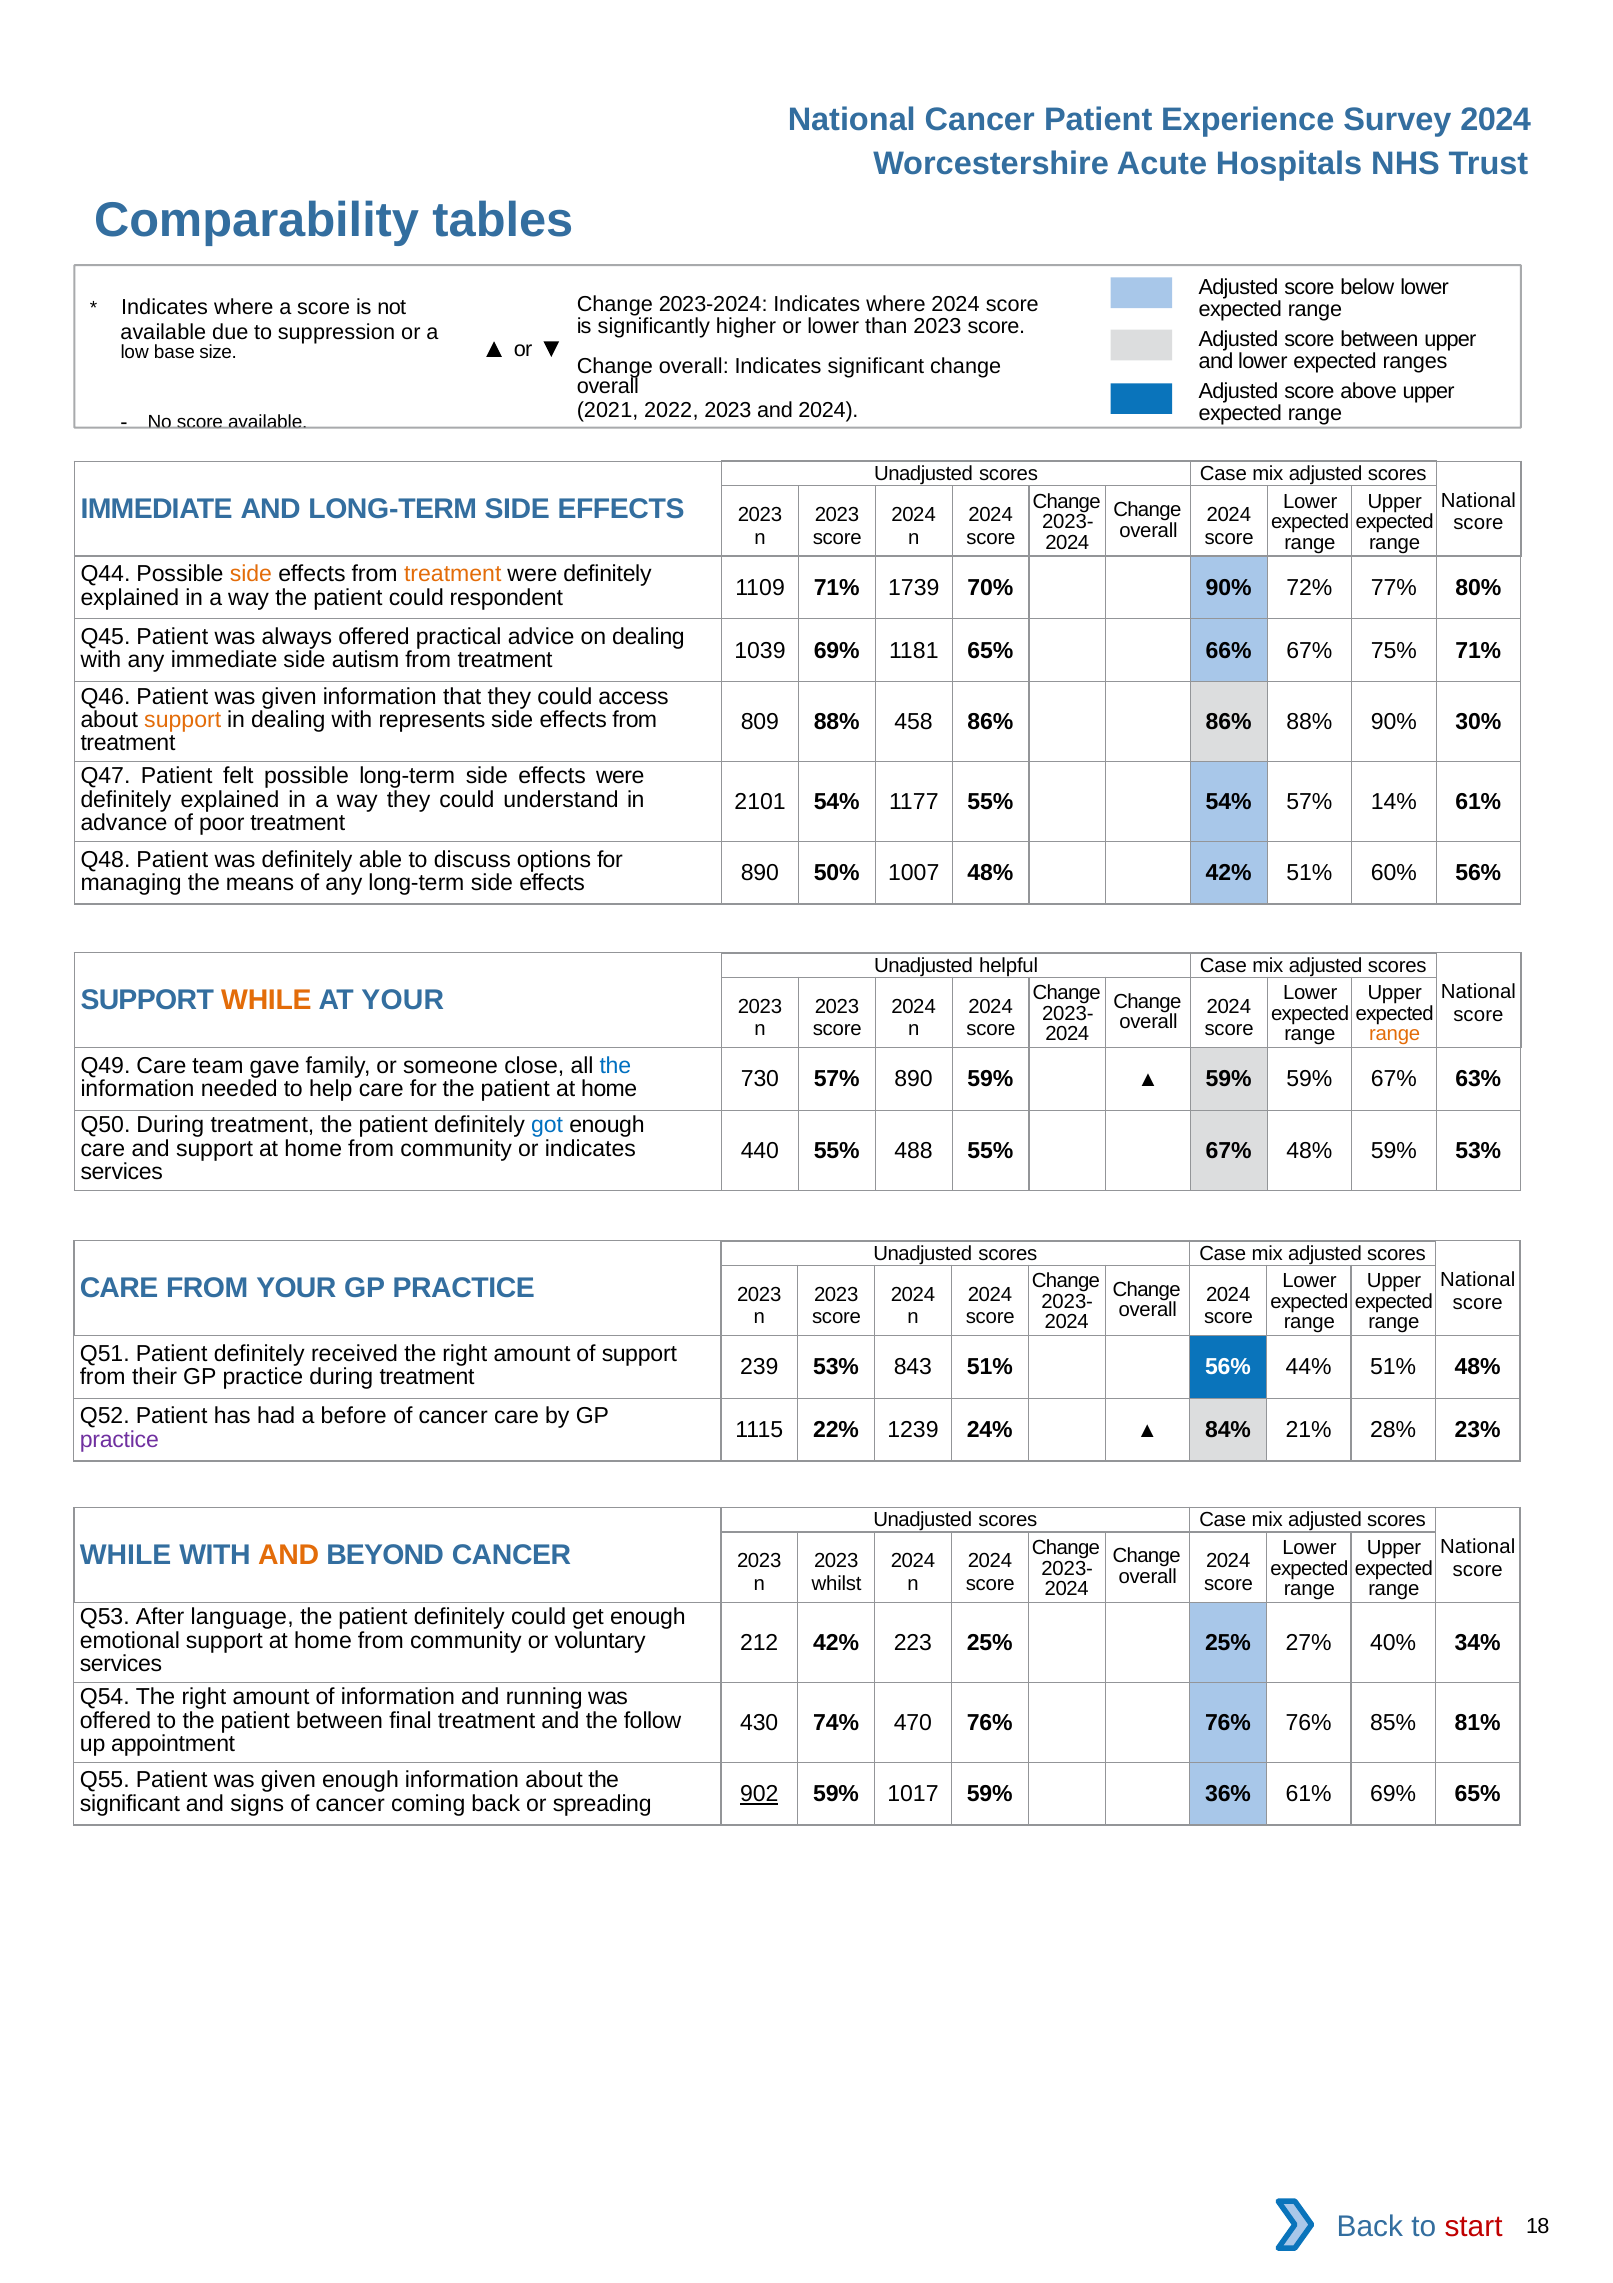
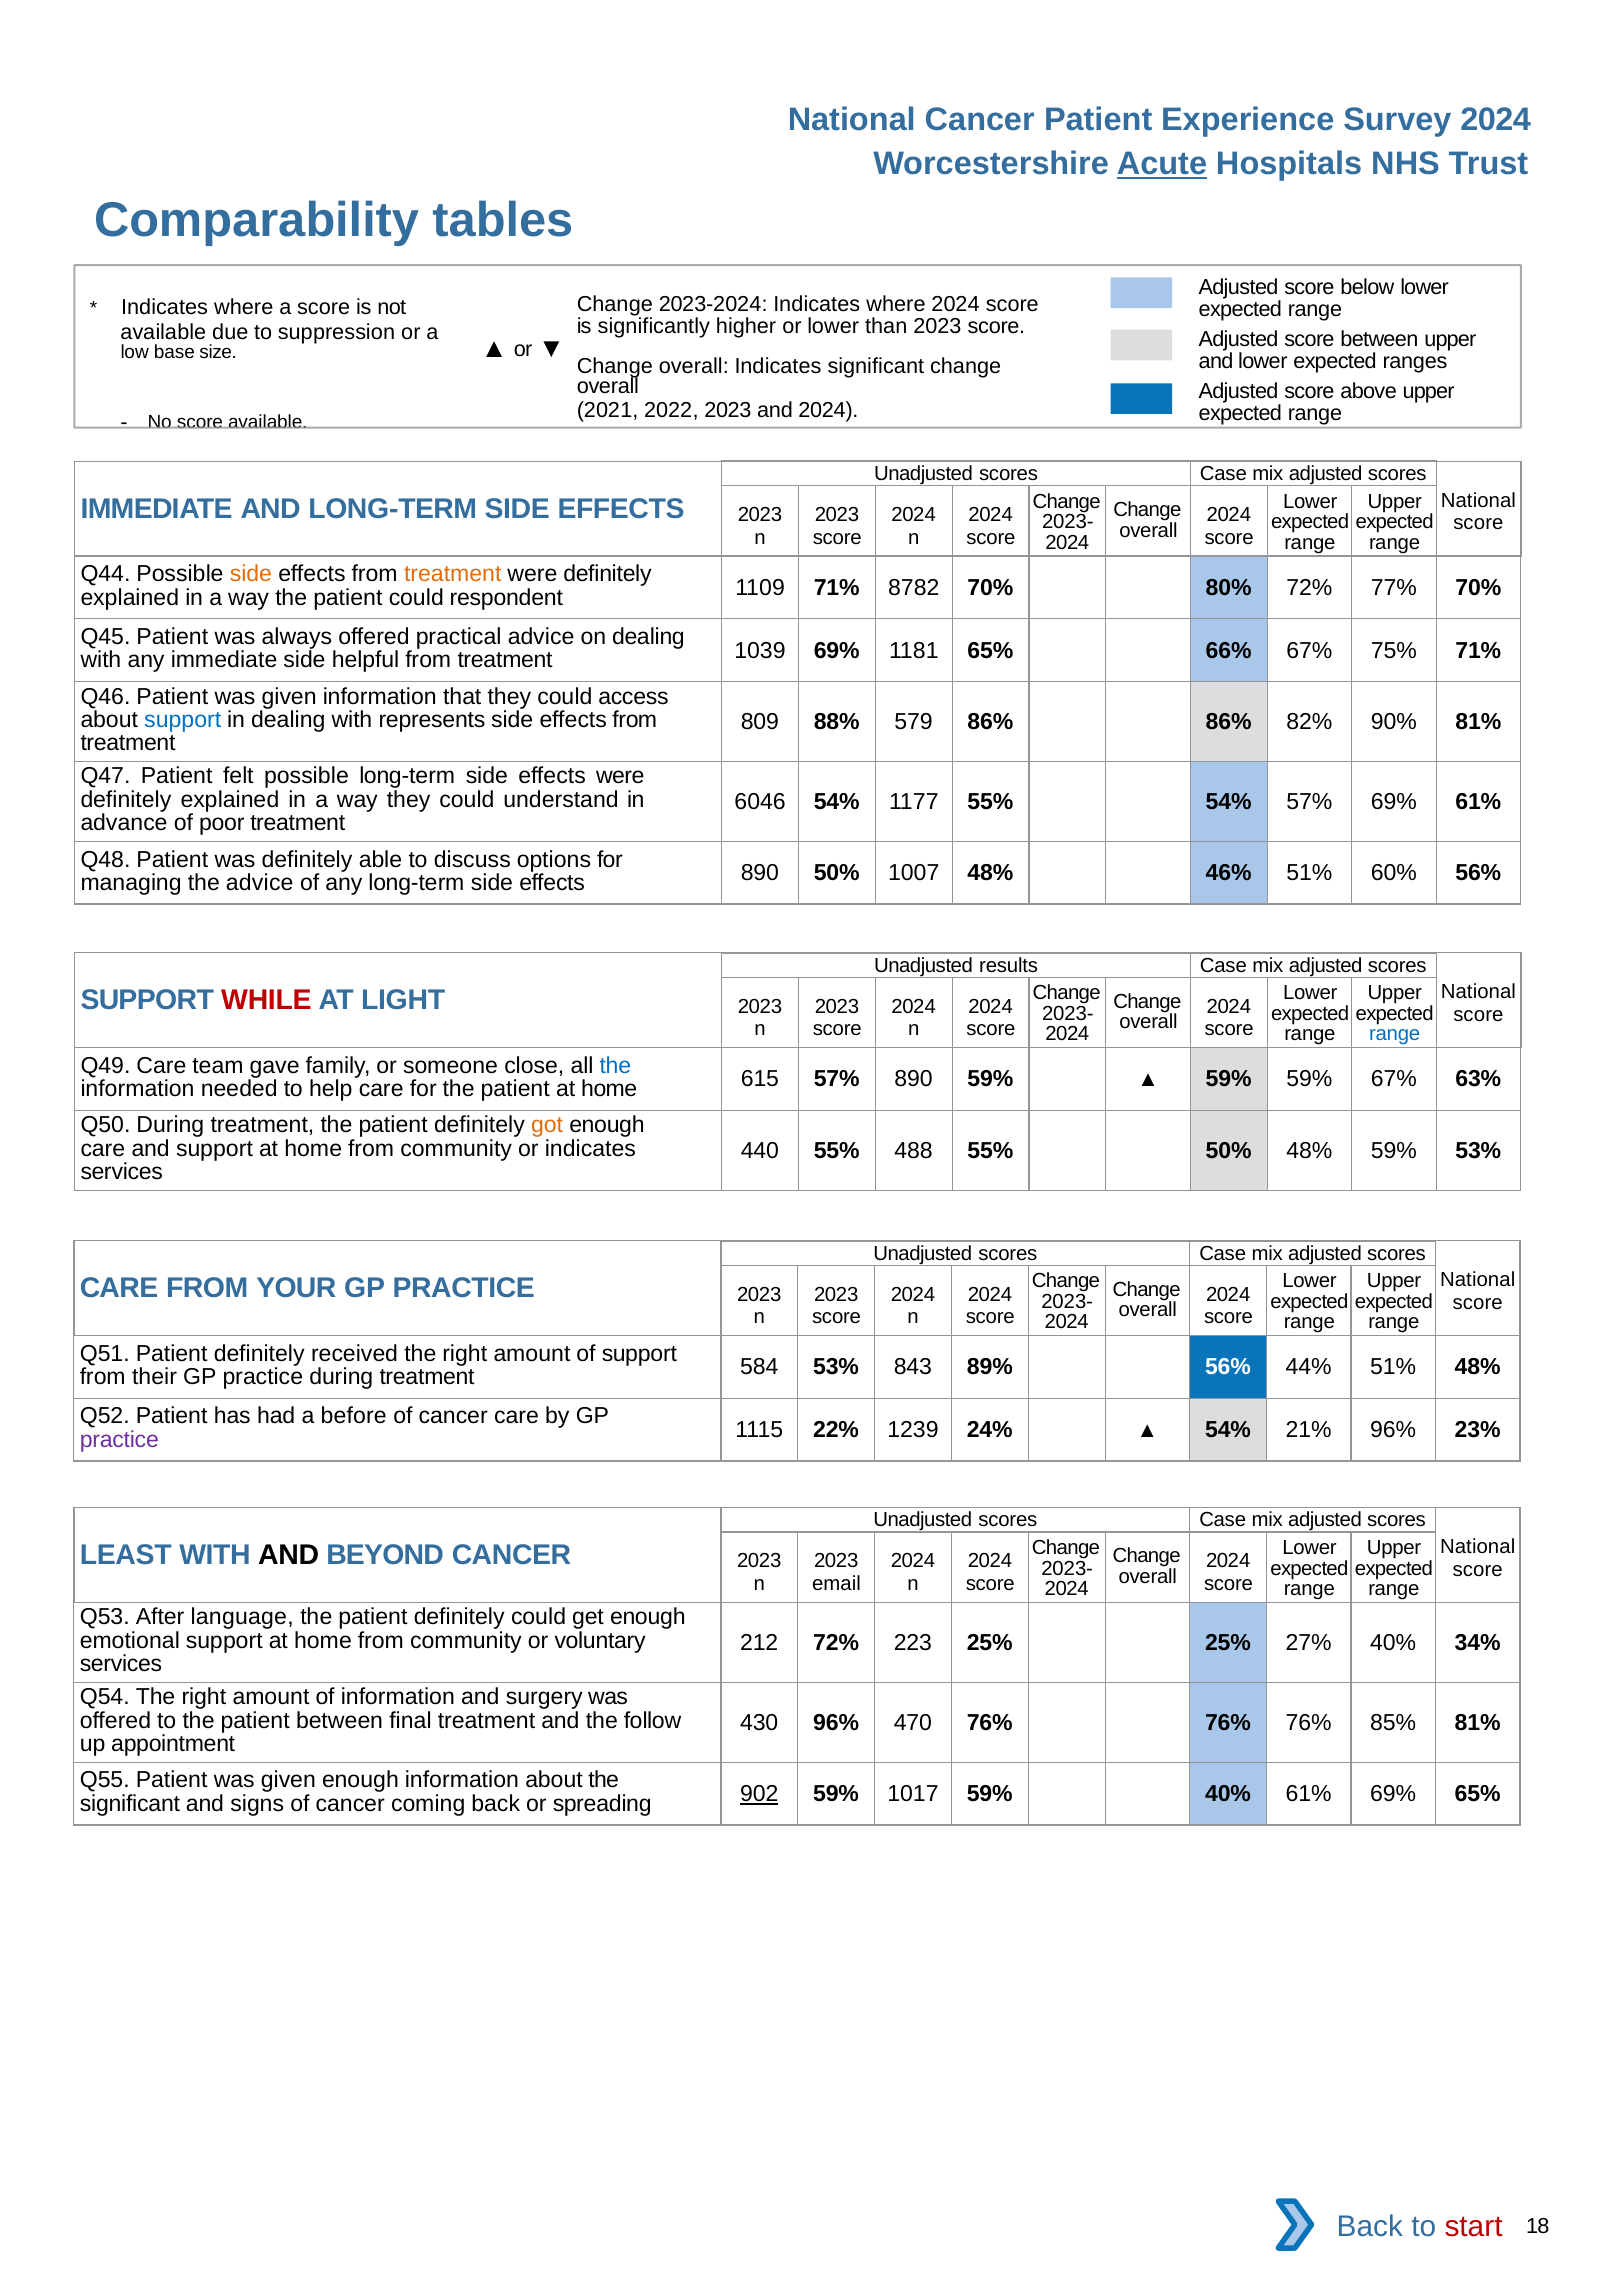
Acute underline: none -> present
1739: 1739 -> 8782
70% 90%: 90% -> 80%
77% 80%: 80% -> 70%
autism: autism -> helpful
support at (183, 720) colour: orange -> blue
458: 458 -> 579
86% 88%: 88% -> 82%
90% 30%: 30% -> 81%
2101: 2101 -> 6046
57% 14%: 14% -> 69%
the means: means -> advice
48% 42%: 42% -> 46%
helpful: helpful -> results
WHILE at (266, 1000) colour: orange -> red
AT YOUR: YOUR -> LIGHT
range at (1395, 1034) colour: orange -> blue
730: 730 -> 615
got colour: blue -> orange
55% 67%: 67% -> 50%
239: 239 -> 584
843 51%: 51% -> 89%
84% at (1228, 1430): 84% -> 54%
21% 28%: 28% -> 96%
WHILE at (126, 1555): WHILE -> LEAST
AND at (289, 1555) colour: orange -> black
whilst: whilst -> email
212 42%: 42% -> 72%
running: running -> surgery
430 74%: 74% -> 96%
59% 36%: 36% -> 40%
